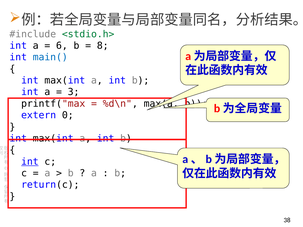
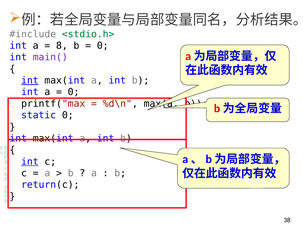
6: 6 -> 8
8 at (103, 46): 8 -> 0
main( colour: blue -> purple
int at (30, 81) underline: none -> present
3 at (74, 92): 3 -> 0
extern: extern -> static
